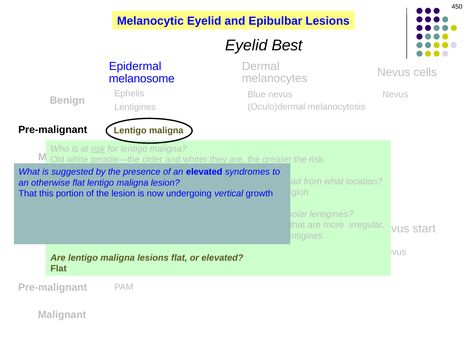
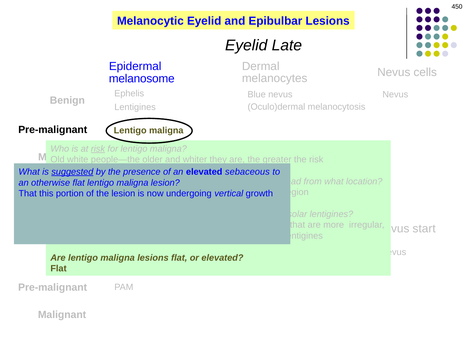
Best: Best -> Late
suggested underline: none -> present
syndromes: syndromes -> sebaceous
